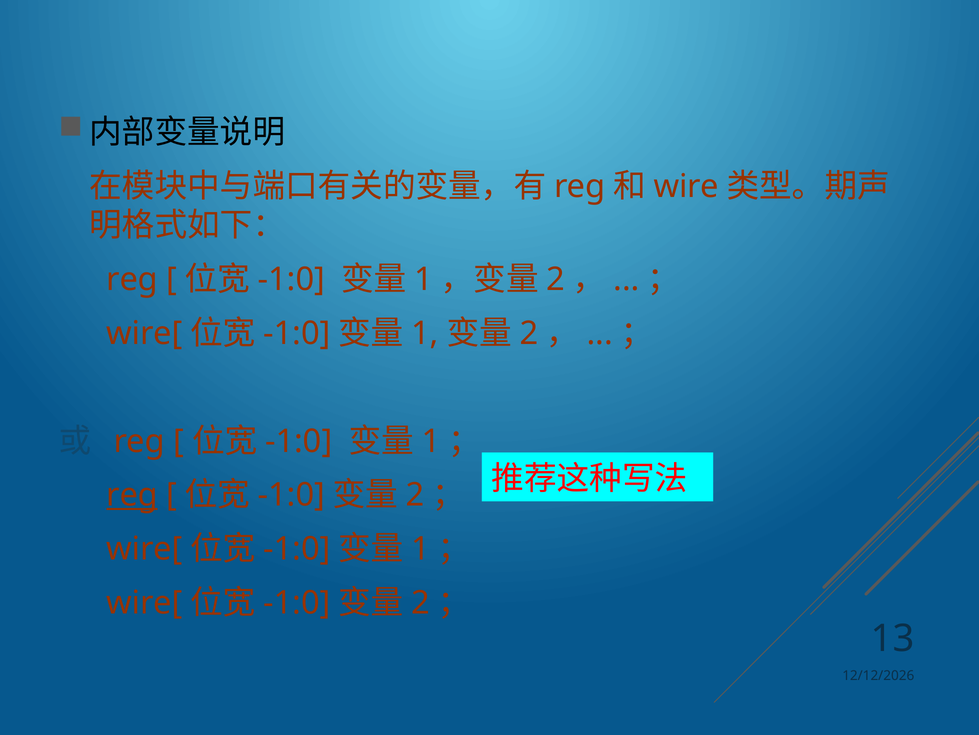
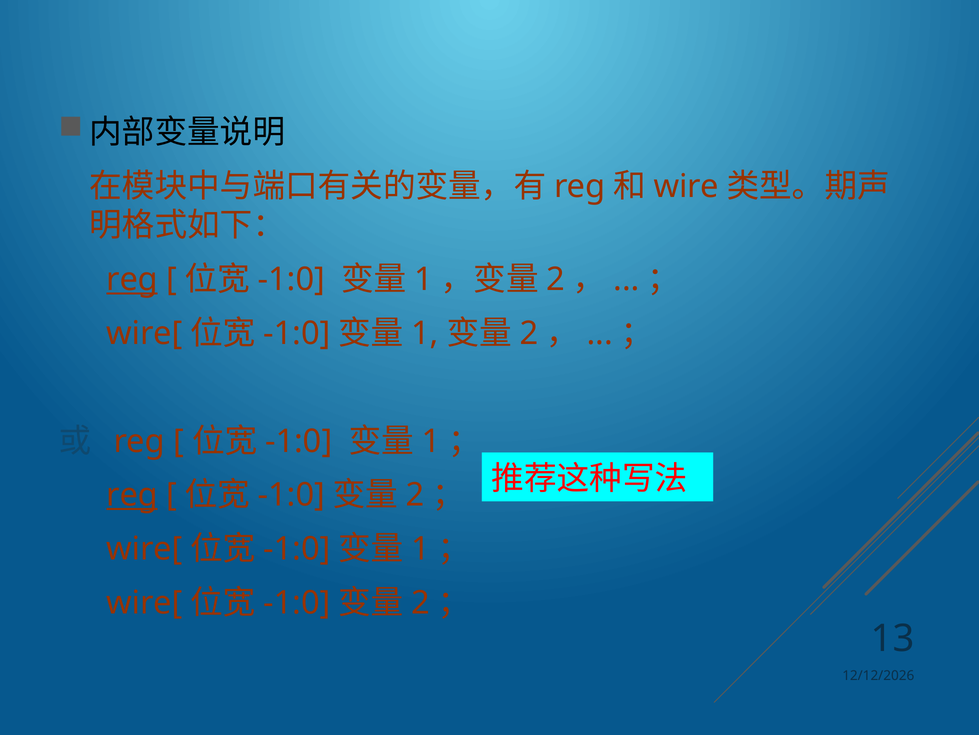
reg at (132, 279) underline: none -> present
